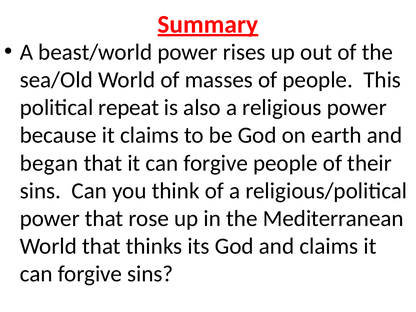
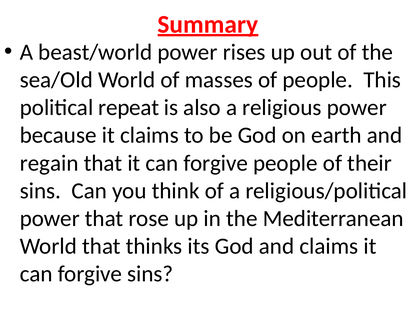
began: began -> regain
